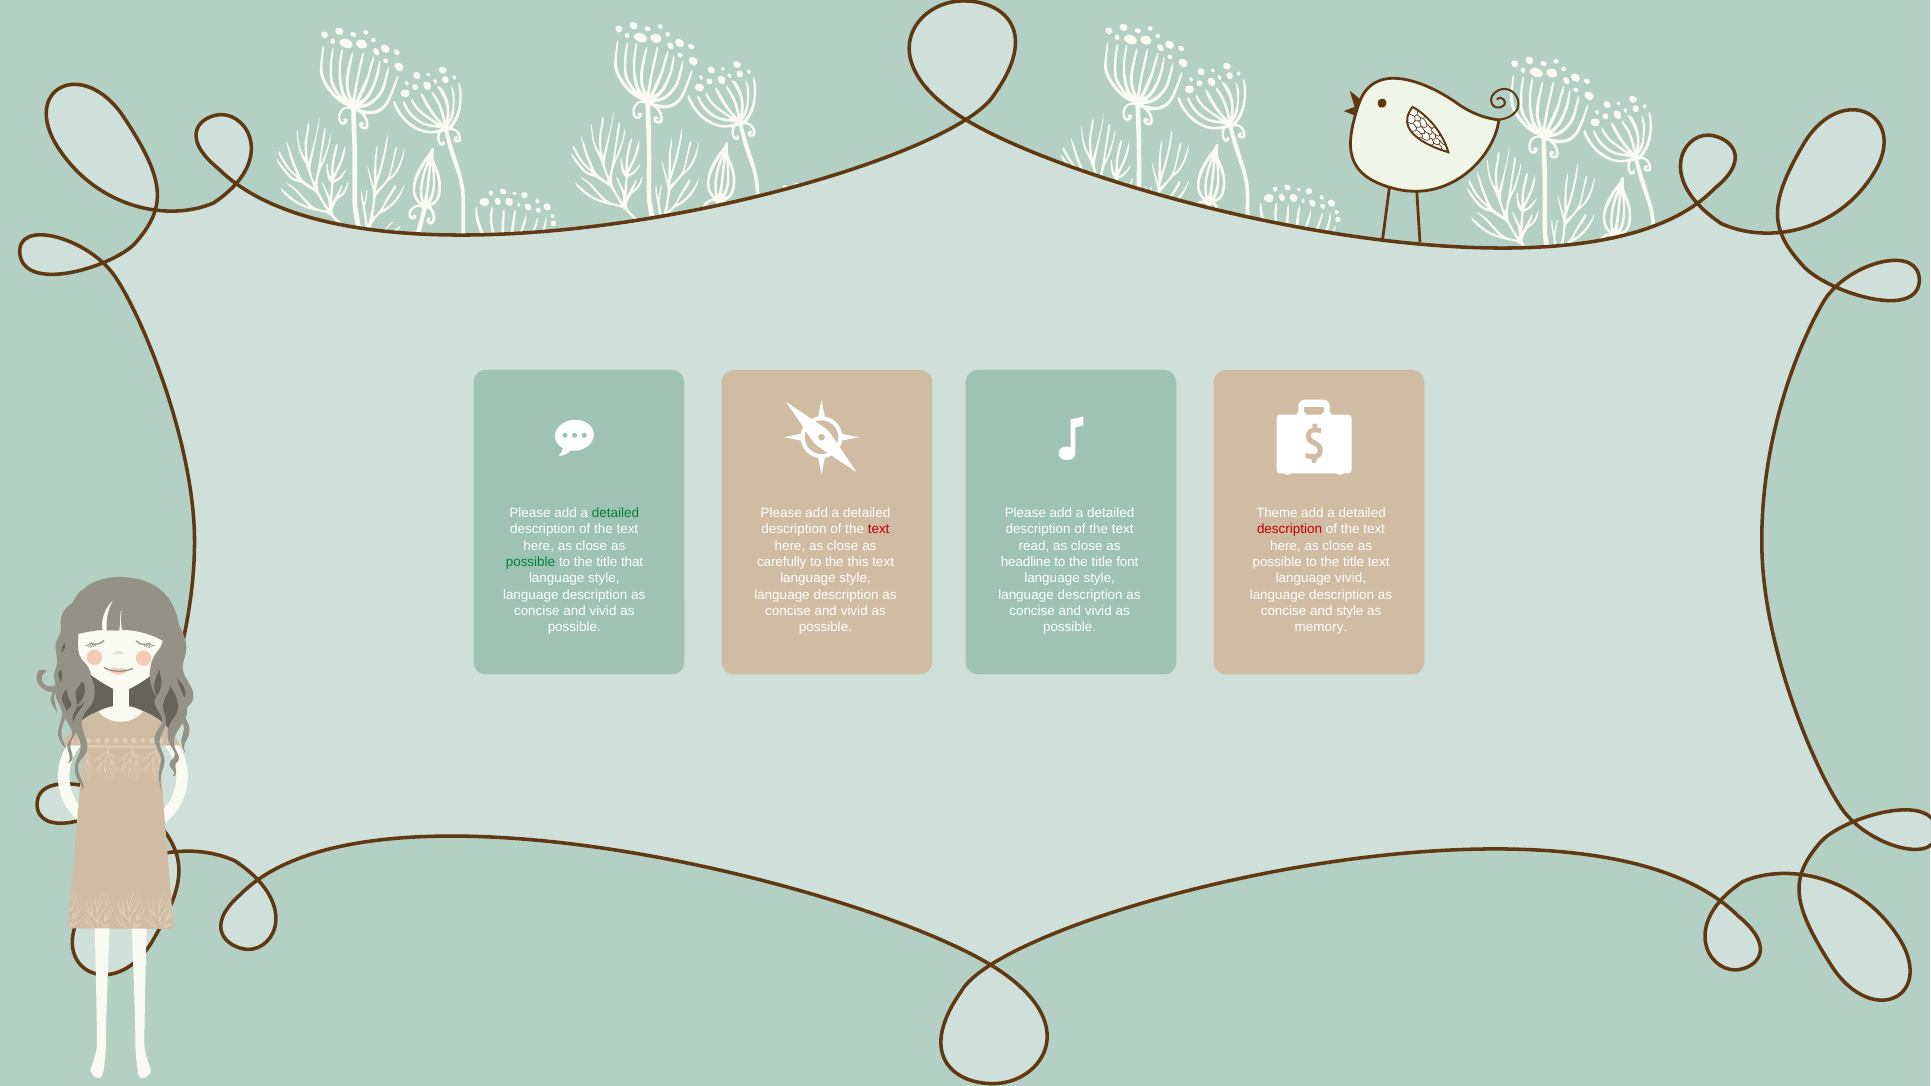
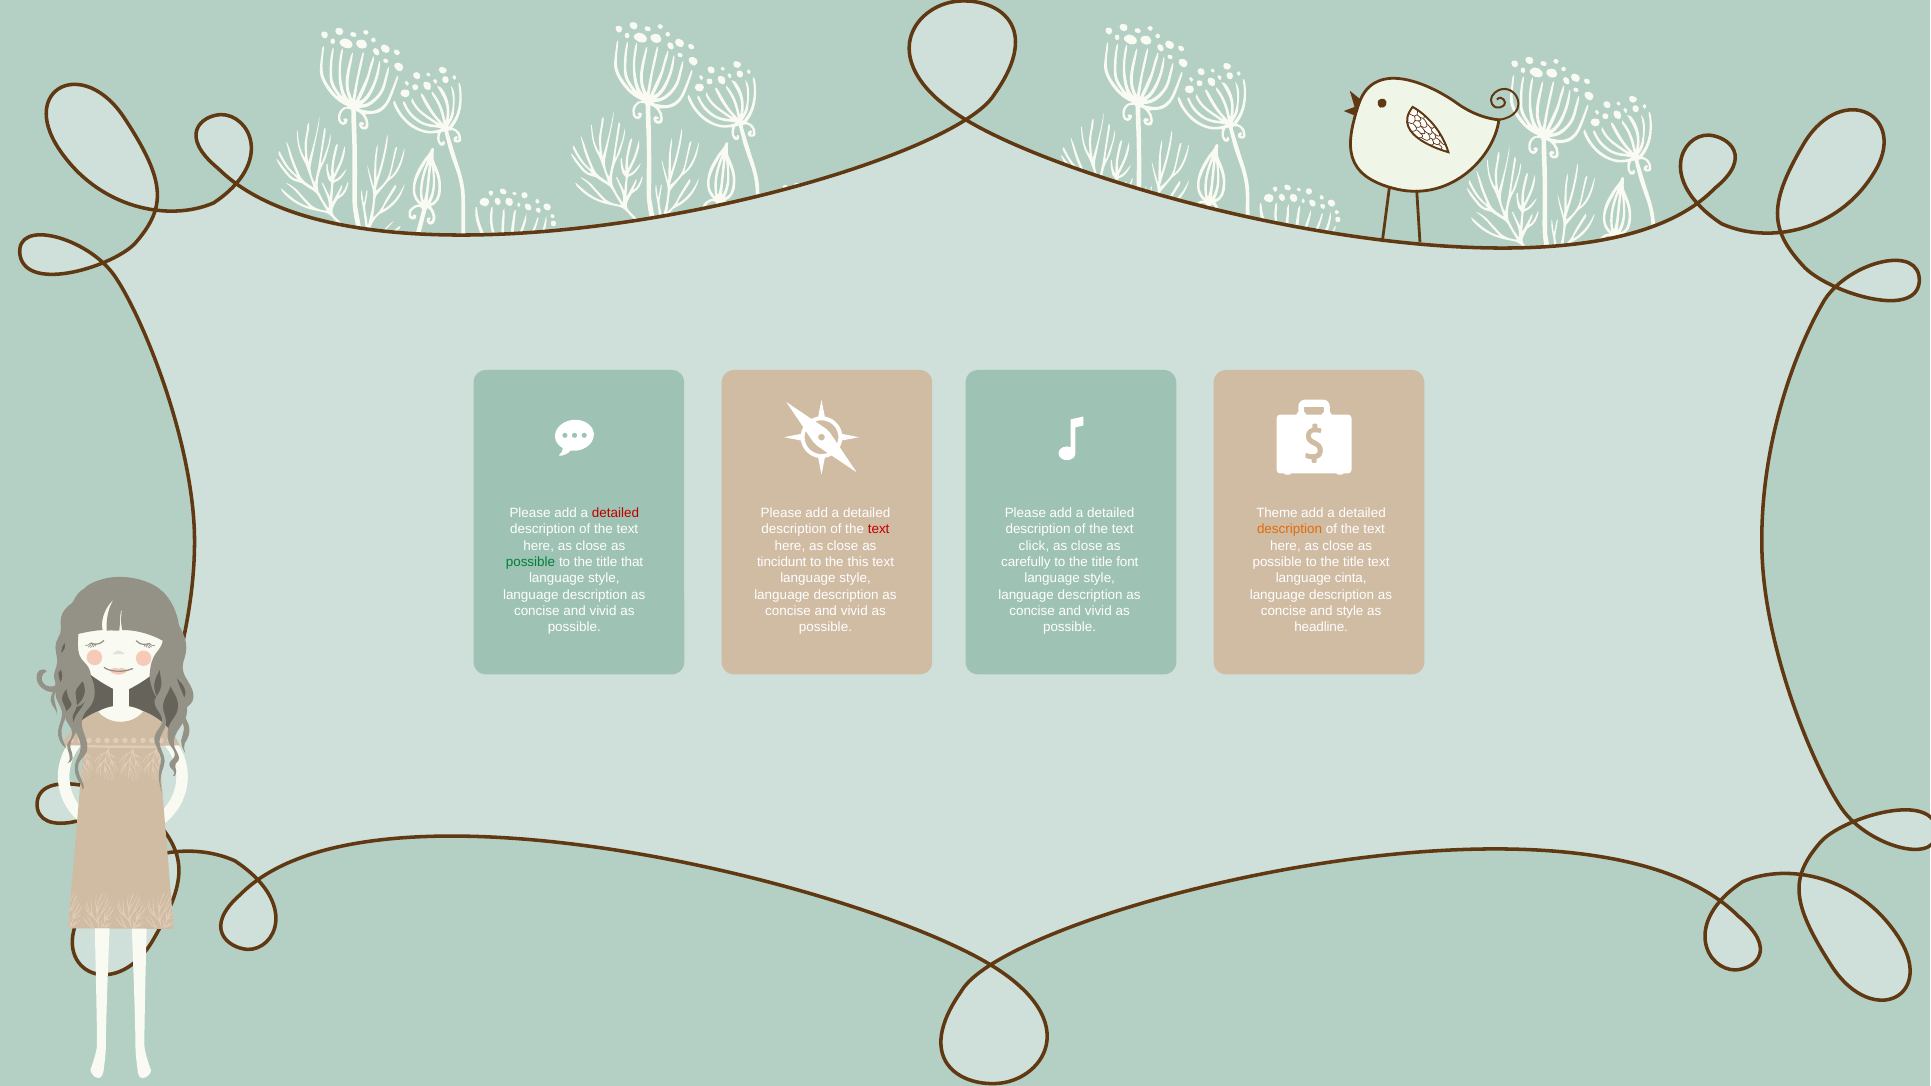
detailed at (615, 513) colour: green -> red
description at (1290, 530) colour: red -> orange
read: read -> click
carefully: carefully -> tincidunt
headline: headline -> carefully
language vivid: vivid -> cinta
memory: memory -> headline
